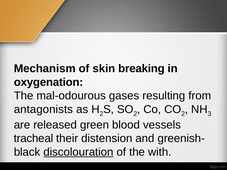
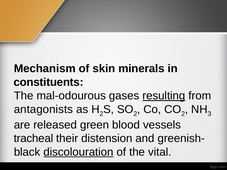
breaking: breaking -> minerals
oxygenation: oxygenation -> constituents
resulting underline: none -> present
with: with -> vital
